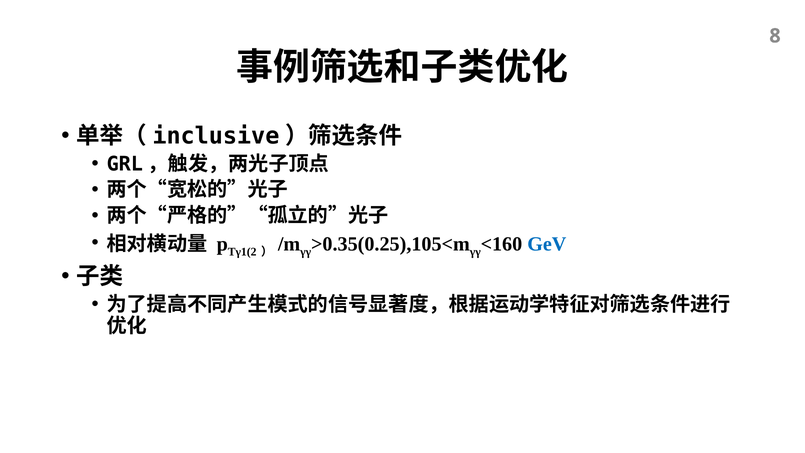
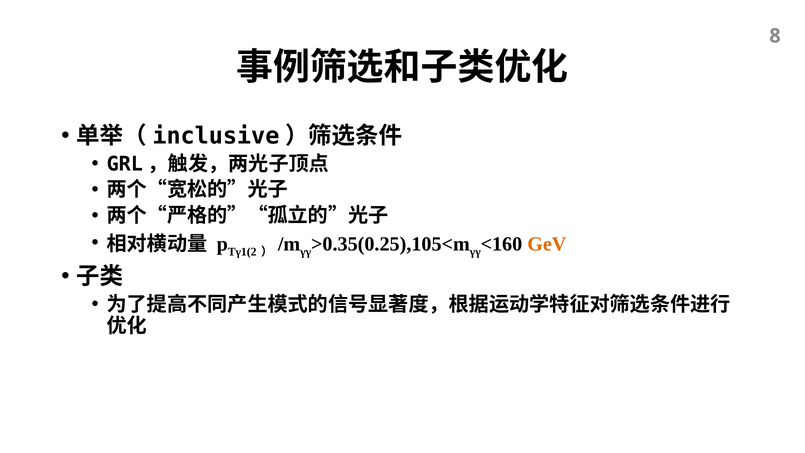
GeV colour: blue -> orange
